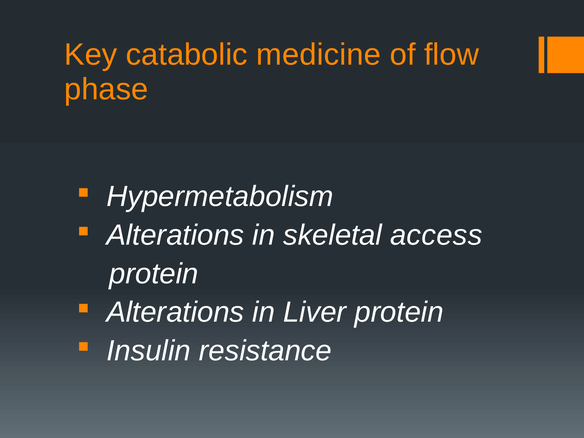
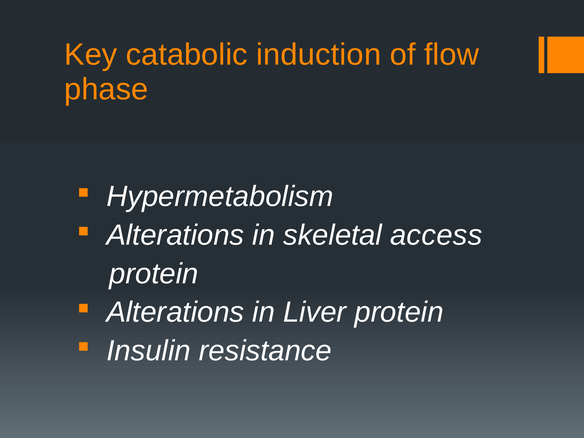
medicine: medicine -> induction
